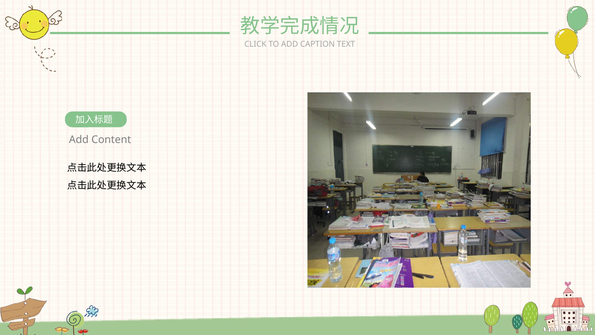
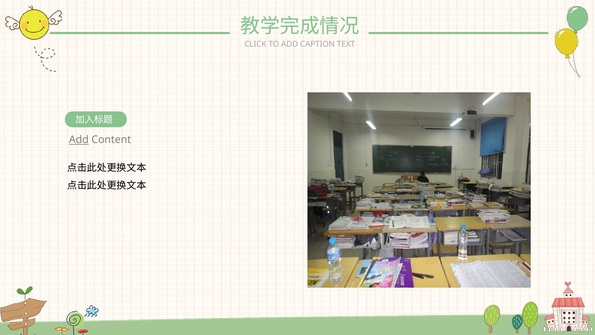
Add at (79, 140) underline: none -> present
